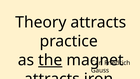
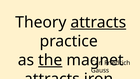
attracts at (98, 22) underline: none -> present
